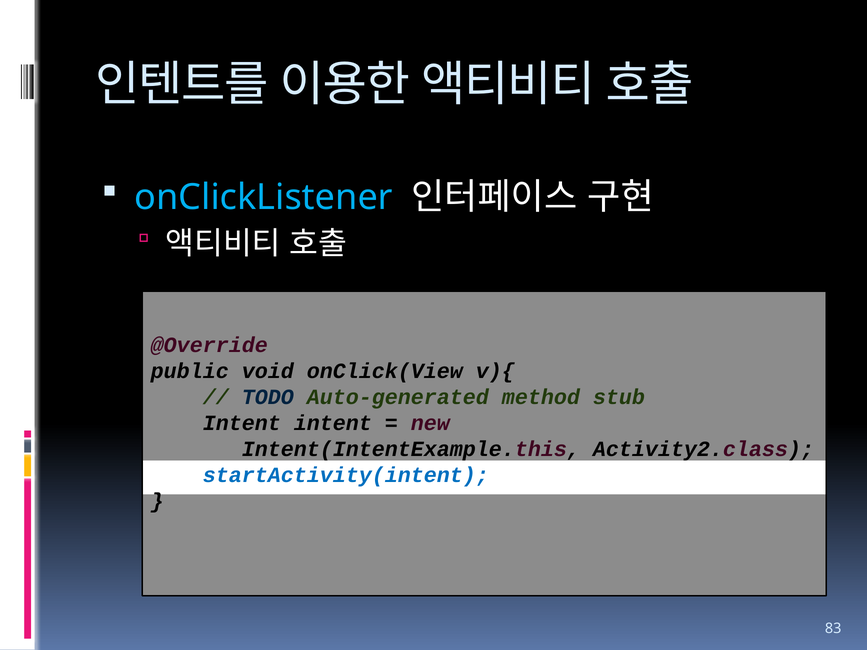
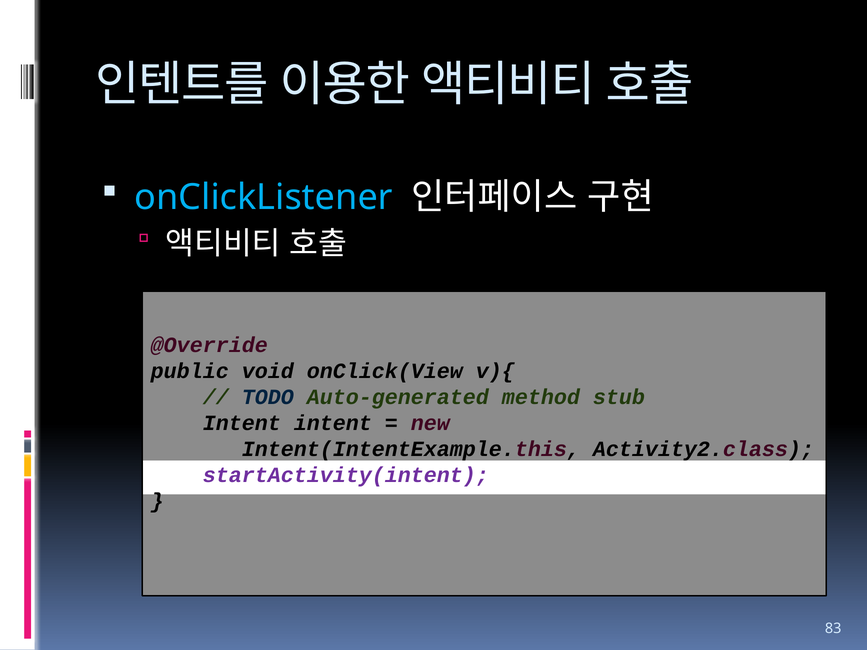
startActivity(intent colour: blue -> purple
